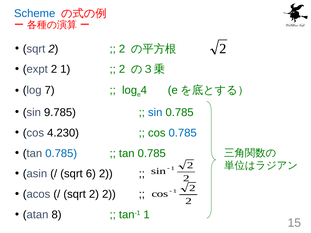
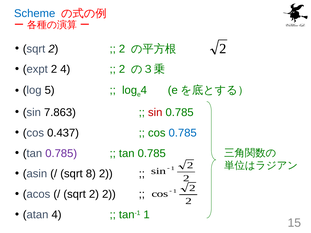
2 1: 1 -> 4
7: 7 -> 5
9.785: 9.785 -> 7.863
sin at (155, 113) colour: blue -> red
4.230: 4.230 -> 0.437
0.785 at (61, 153) colour: blue -> purple
6: 6 -> 8
atan 8: 8 -> 4
